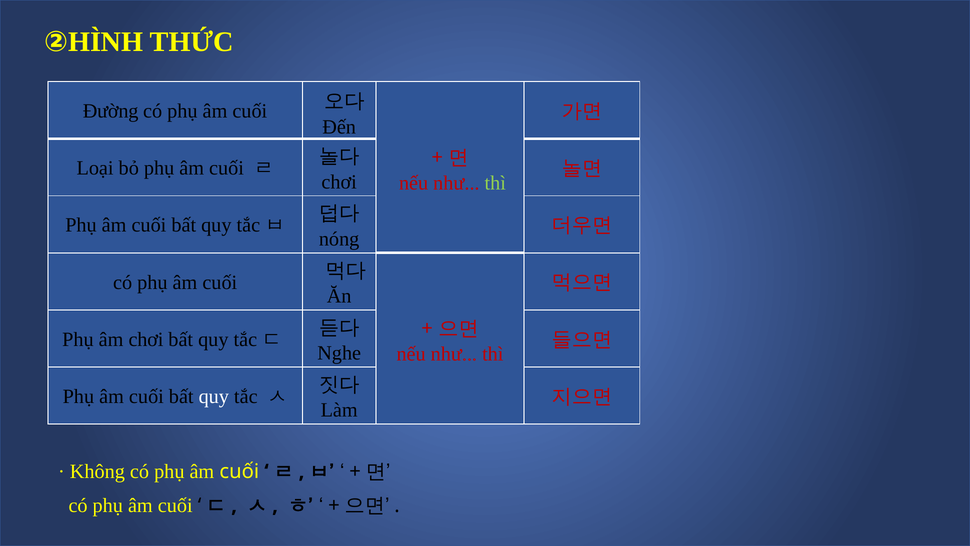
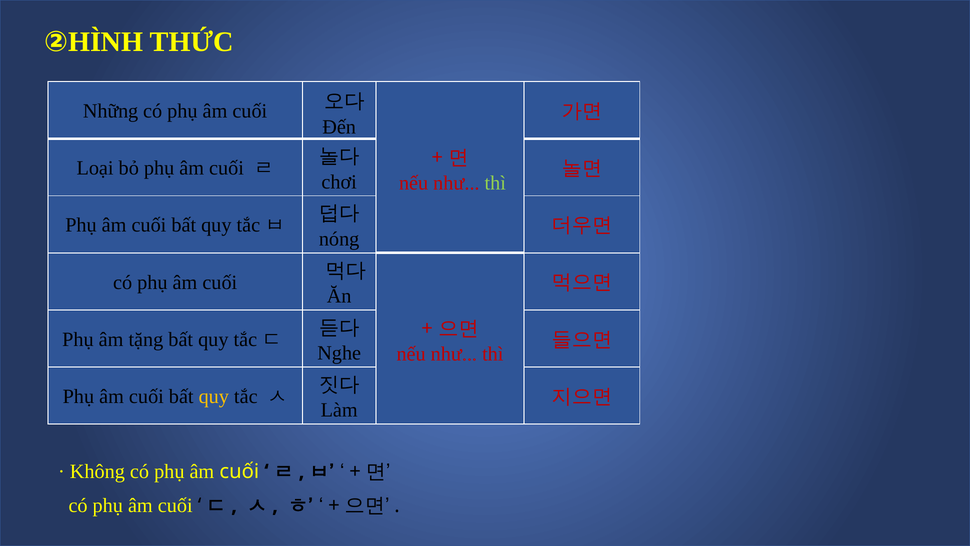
Đường: Đường -> Những
âm chơi: chơi -> tặng
quy at (214, 396) colour: white -> yellow
